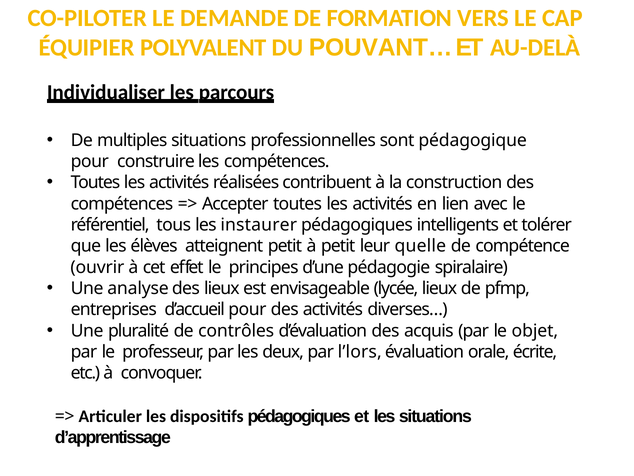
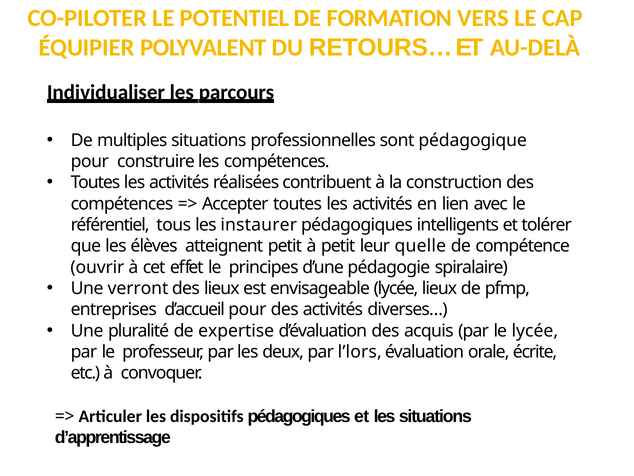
DEMANDE: DEMANDE -> POTENTIEL
POUVANT…: POUVANT… -> RETOURS…
analyse: analyse -> verront
contrôles: contrôles -> expertise
le objet: objet -> lycée
